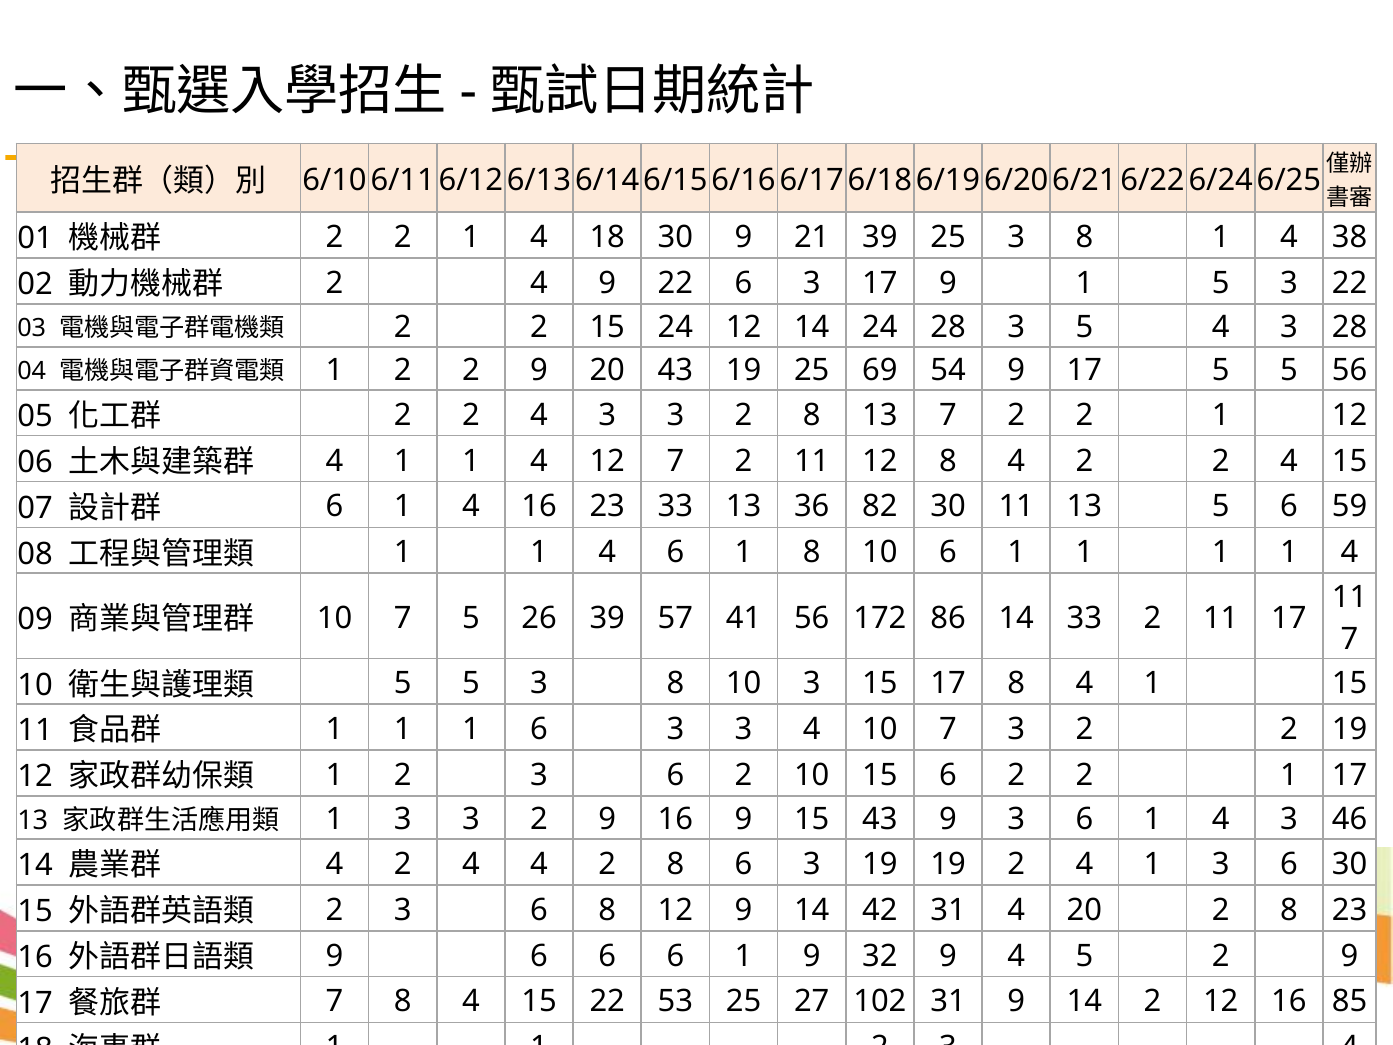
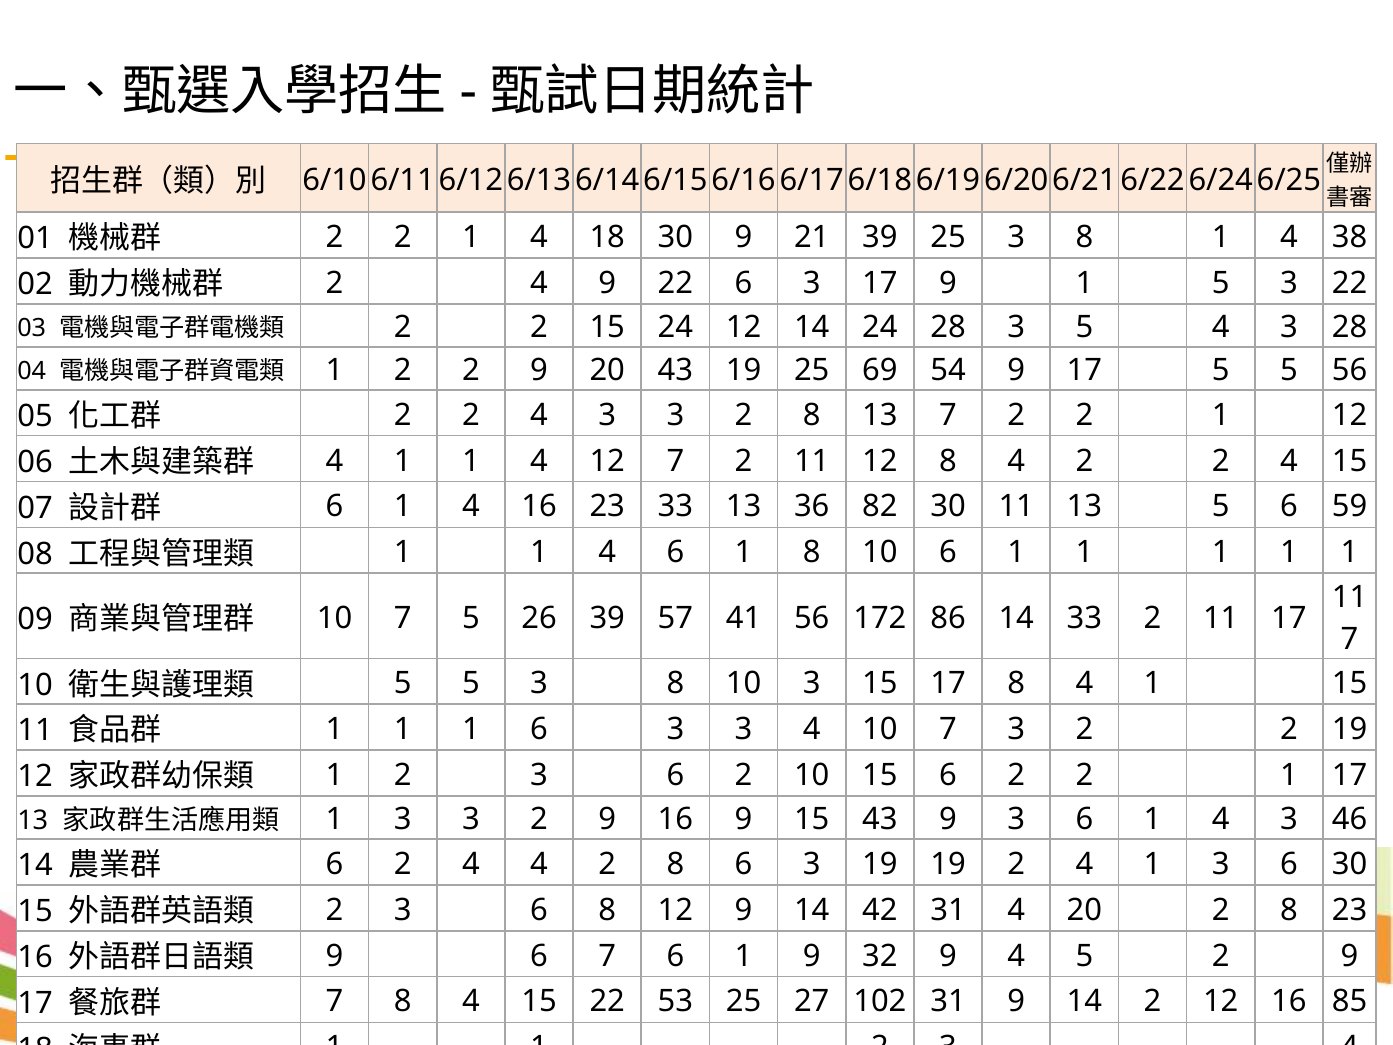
4 at (1350, 552): 4 -> 1
4 at (335, 864): 4 -> 6
9 6 6: 6 -> 7
